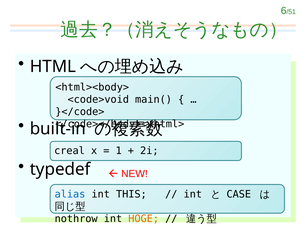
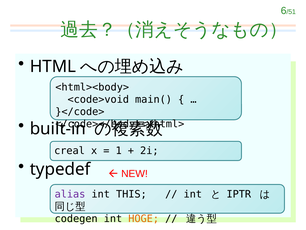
alias colour: blue -> purple
CASE: CASE -> IPTR
nothrow: nothrow -> codegen
